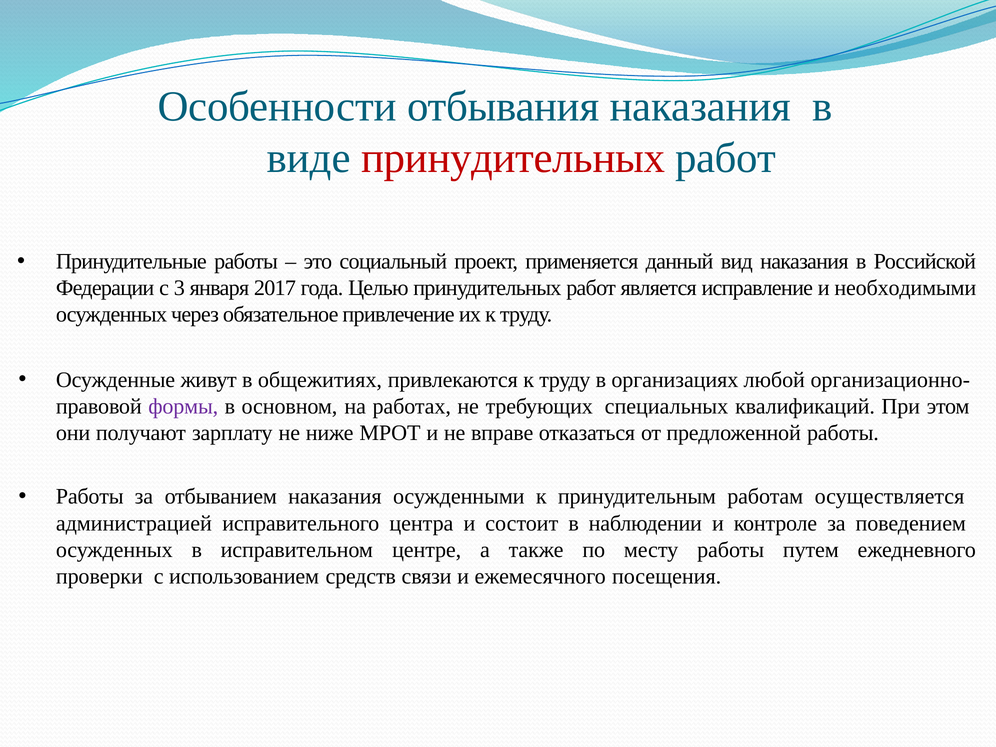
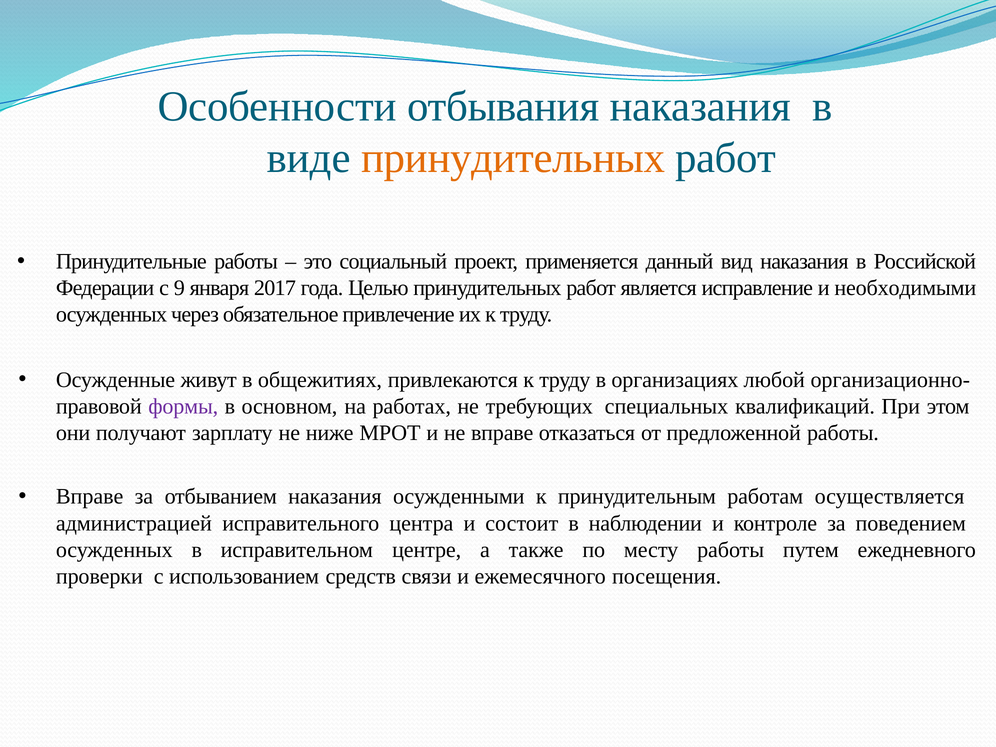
принудительных at (513, 158) colour: red -> orange
3: 3 -> 9
Работы at (90, 497): Работы -> Вправе
